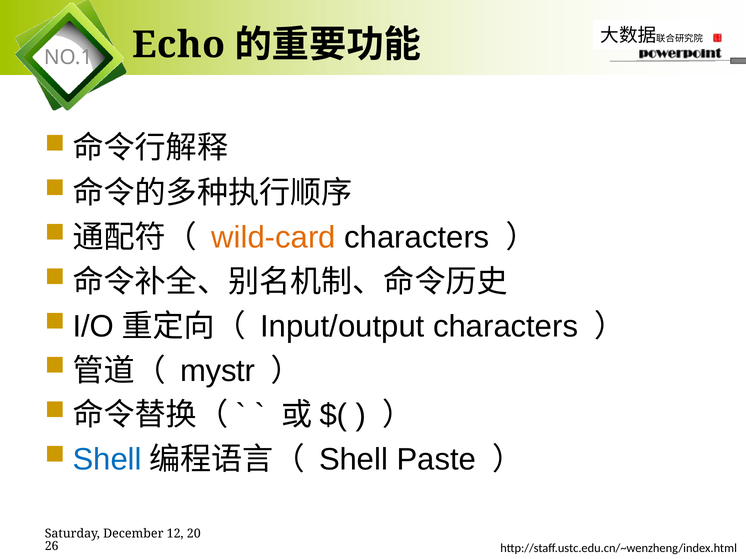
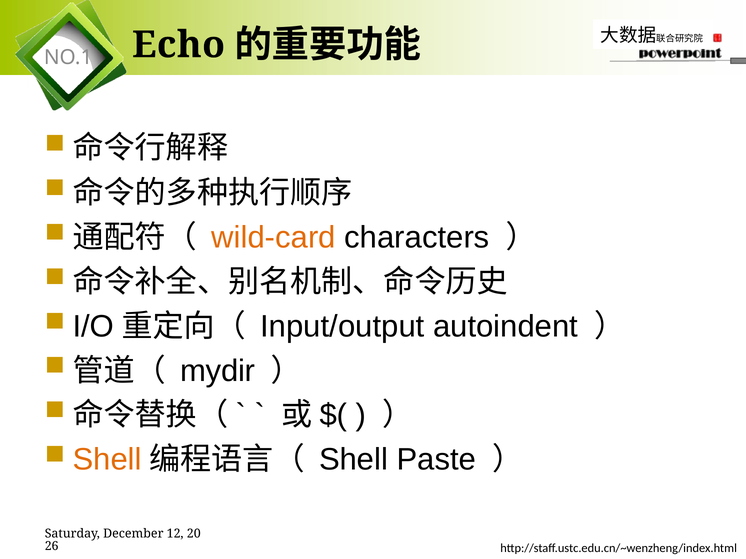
Input/output characters: characters -> autoindent
mystr: mystr -> mydir
Shell at (107, 460) colour: blue -> orange
